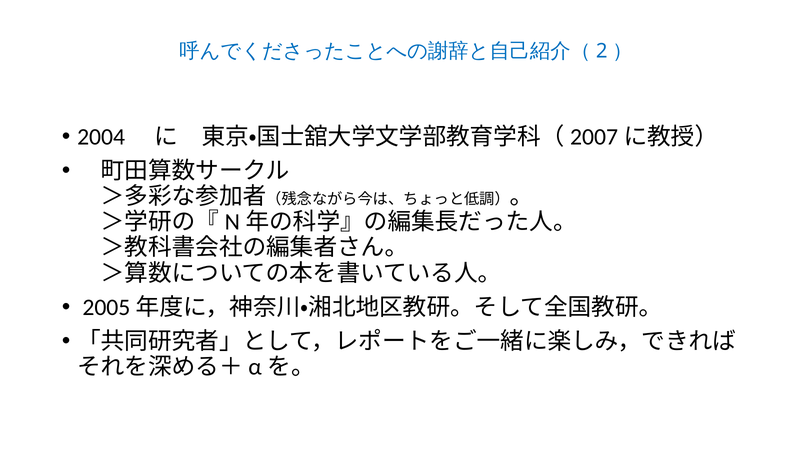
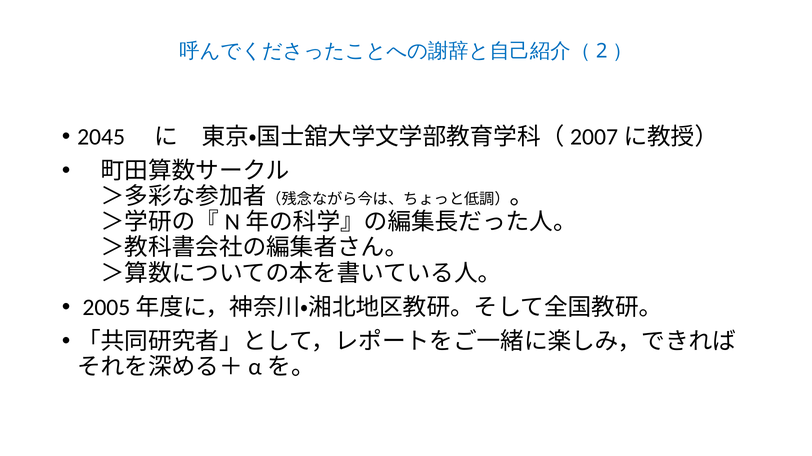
2004: 2004 -> 2045
